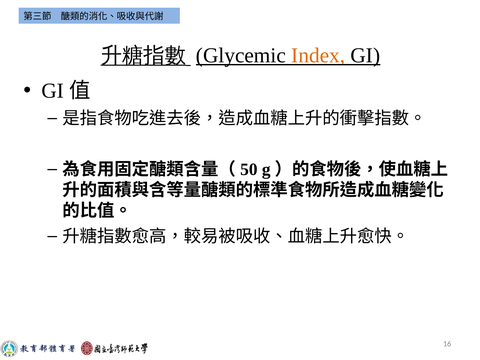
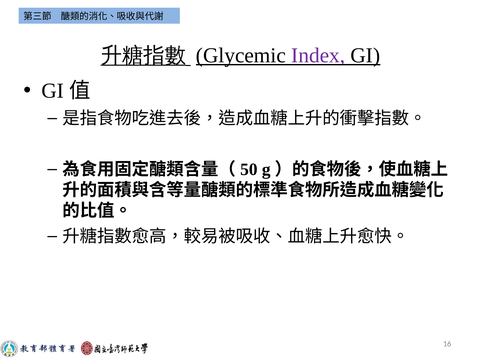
Index colour: orange -> purple
